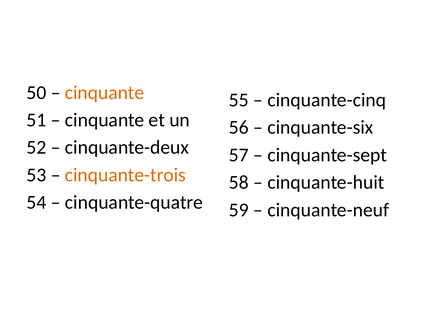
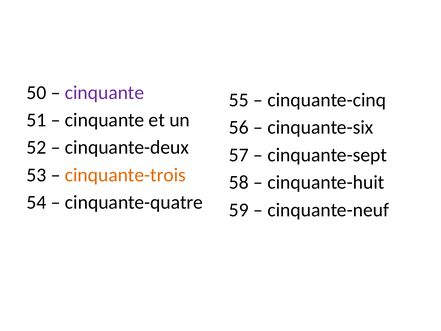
cinquante at (105, 93) colour: orange -> purple
